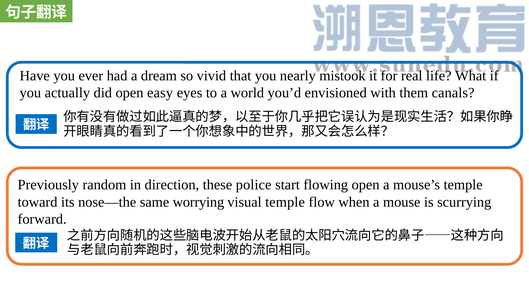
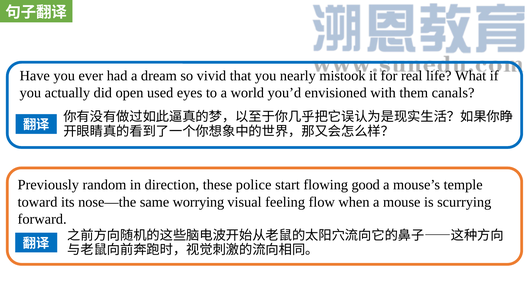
easy: easy -> used
flowing open: open -> good
visual temple: temple -> feeling
